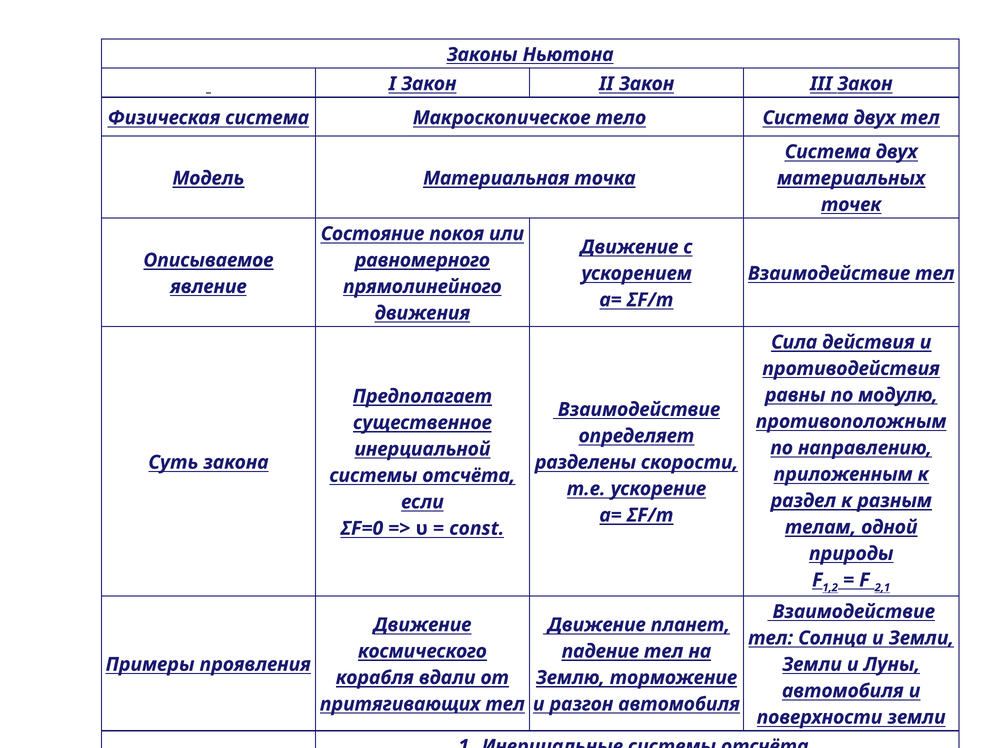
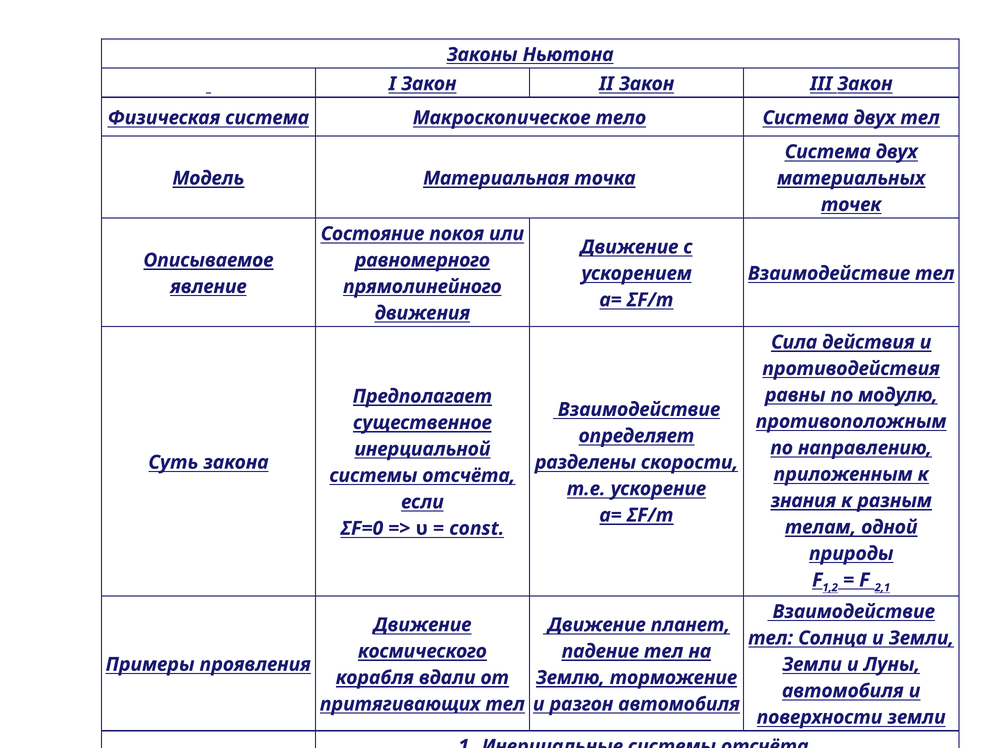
раздел: раздел -> знания
